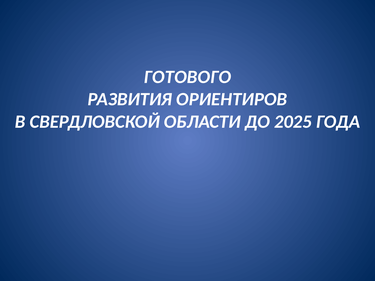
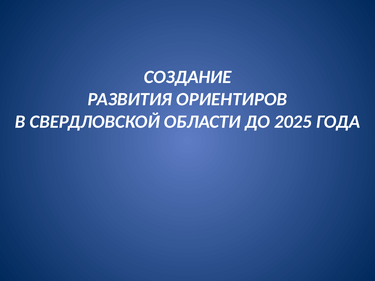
ГОТОВОГО: ГОТОВОГО -> СОЗДАНИЕ
